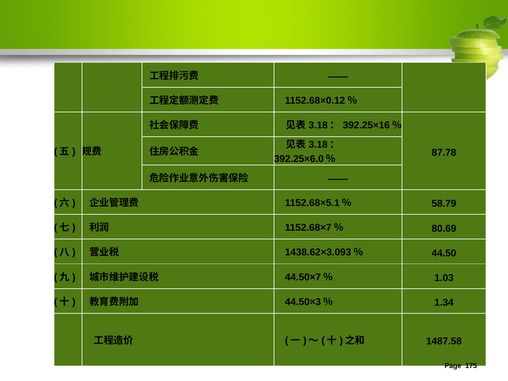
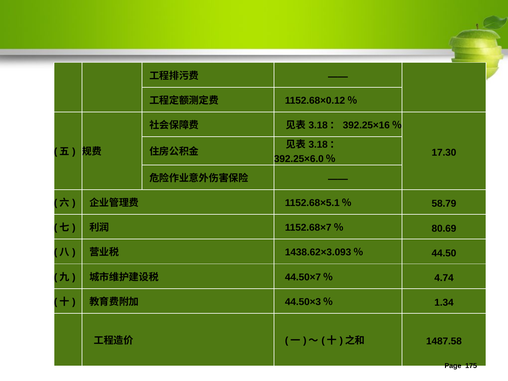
87.78: 87.78 -> 17.30
1.03: 1.03 -> 4.74
